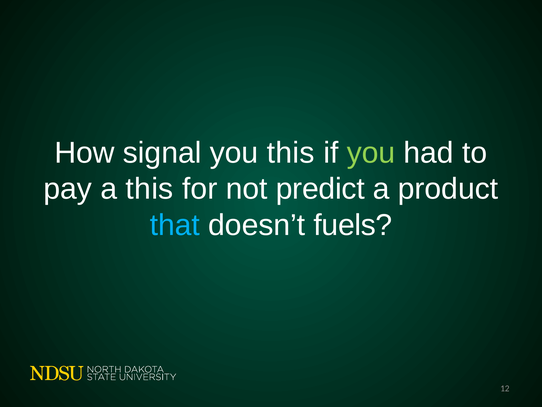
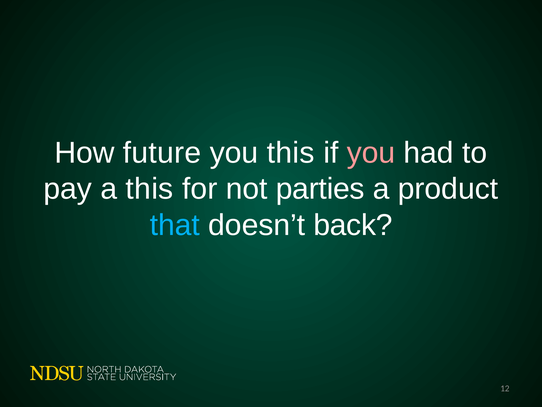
signal: signal -> future
you at (371, 153) colour: light green -> pink
predict: predict -> parties
fuels: fuels -> back
